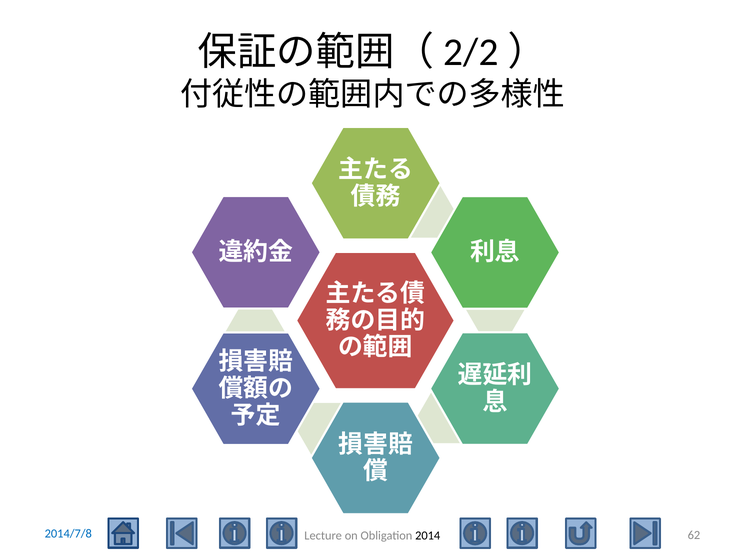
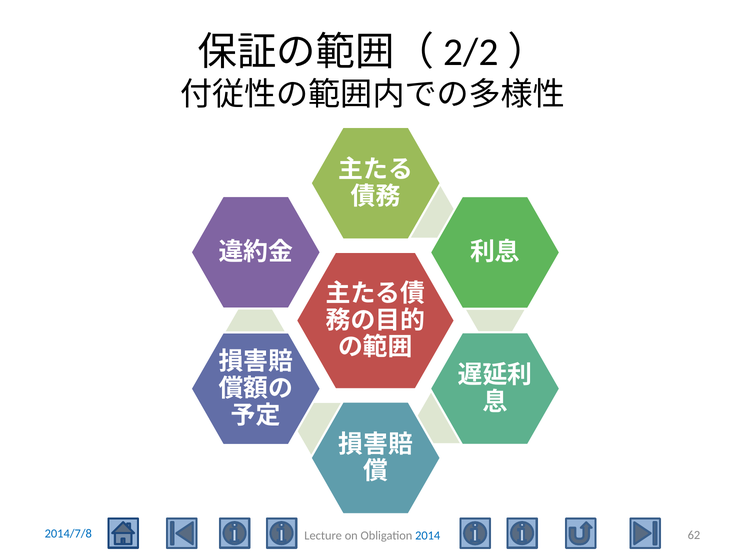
2014 colour: black -> blue
